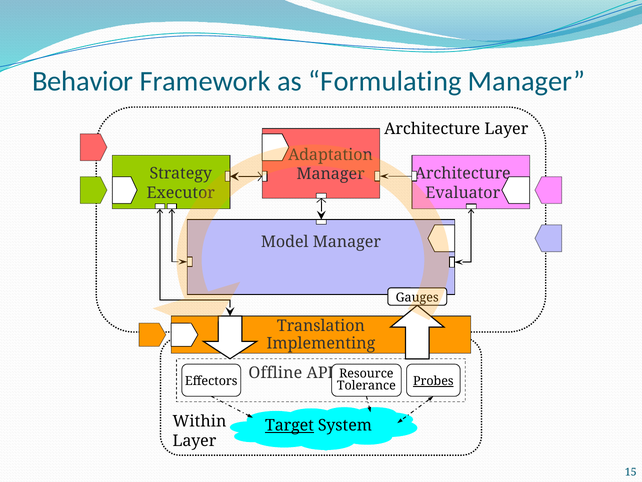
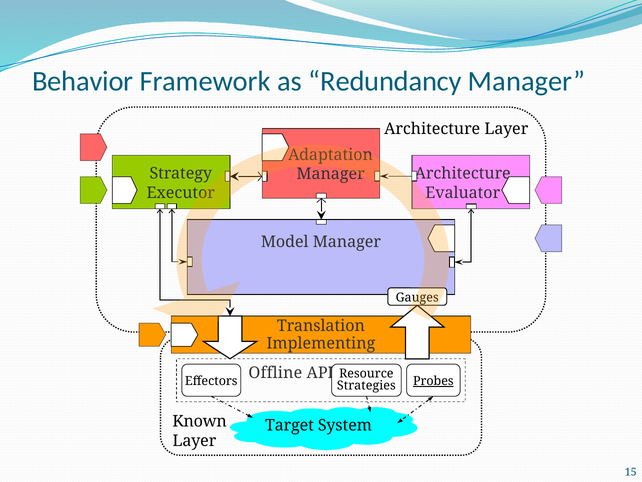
Formulating: Formulating -> Redundancy
Tolerance: Tolerance -> Strategies
Within: Within -> Known
Target underline: present -> none
